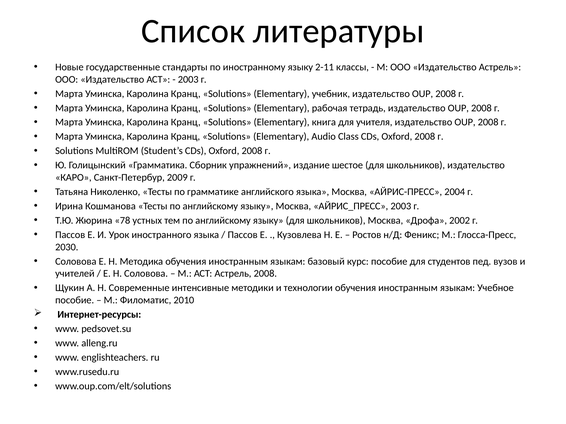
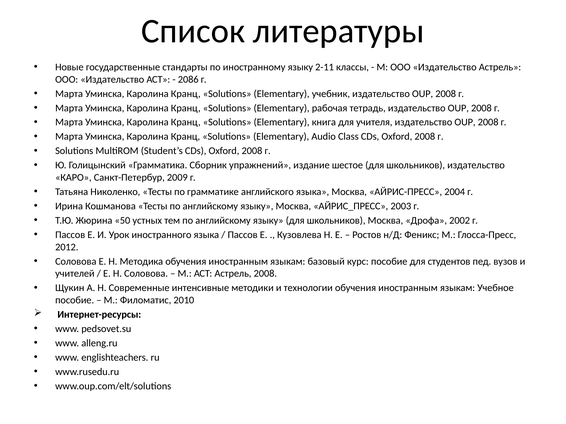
2003 at (188, 79): 2003 -> 2086
78: 78 -> 50
2030: 2030 -> 2012
